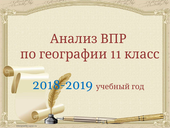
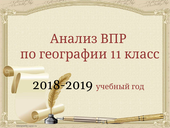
2018-2019 colour: blue -> black
